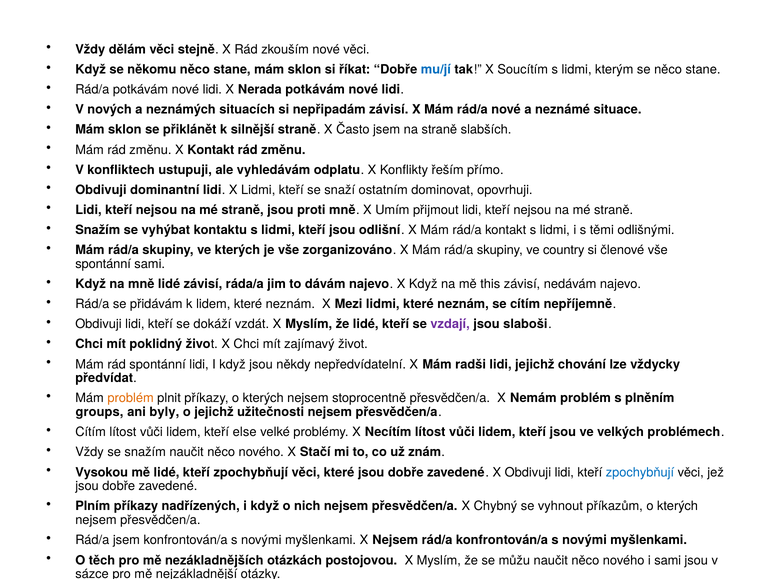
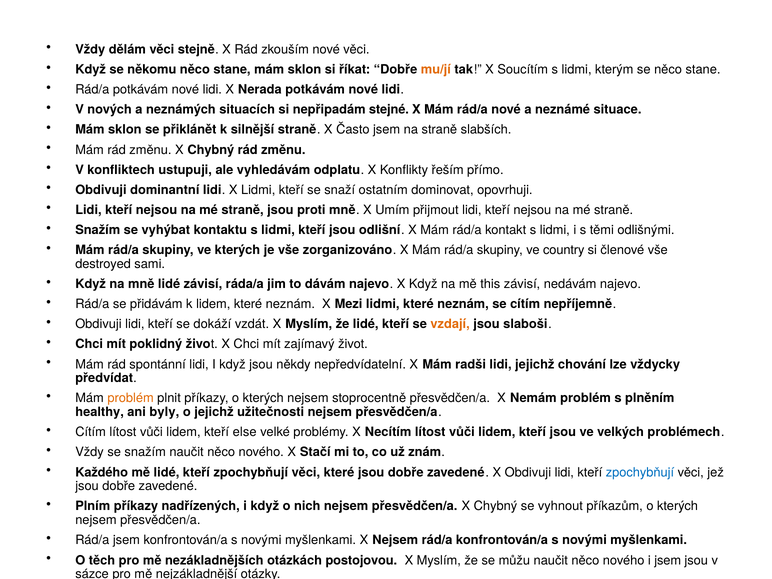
mu/jí colour: blue -> orange
nepřipadám závisí: závisí -> stejné
změnu X Kontakt: Kontakt -> Chybný
spontánní at (103, 264): spontánní -> destroyed
vzdají colour: purple -> orange
groups: groups -> healthy
Vysokou: Vysokou -> Každého
i sami: sami -> jsem
